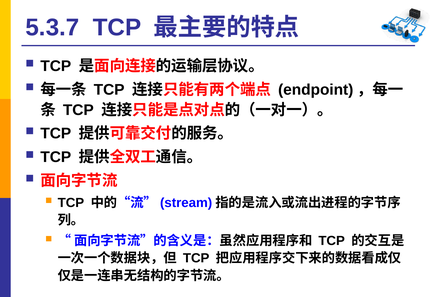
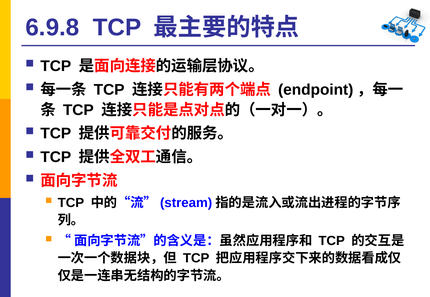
5.3.7: 5.3.7 -> 6.9.8
